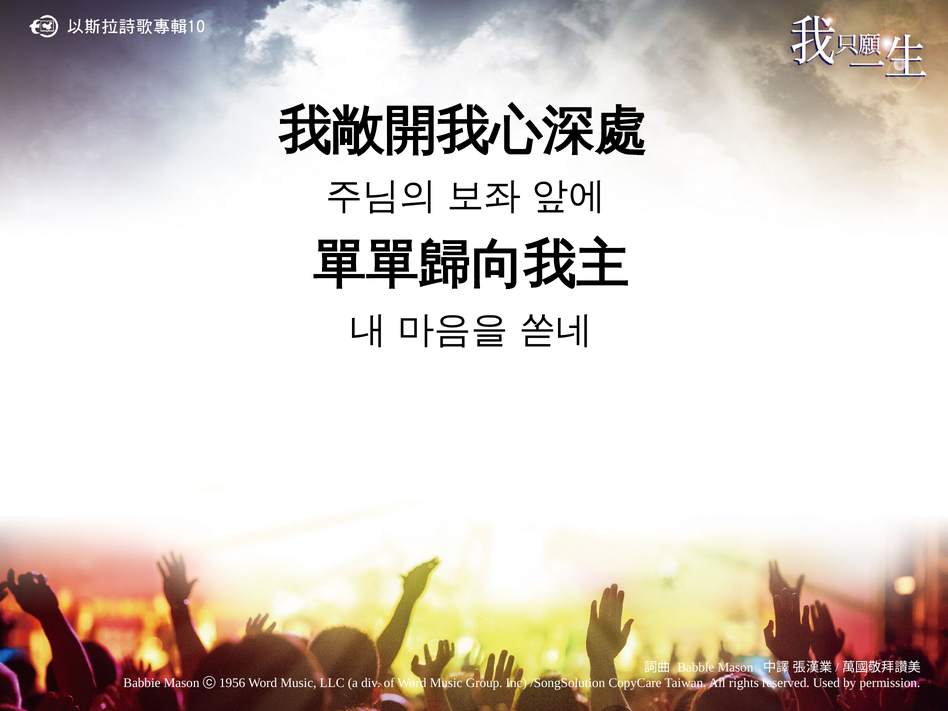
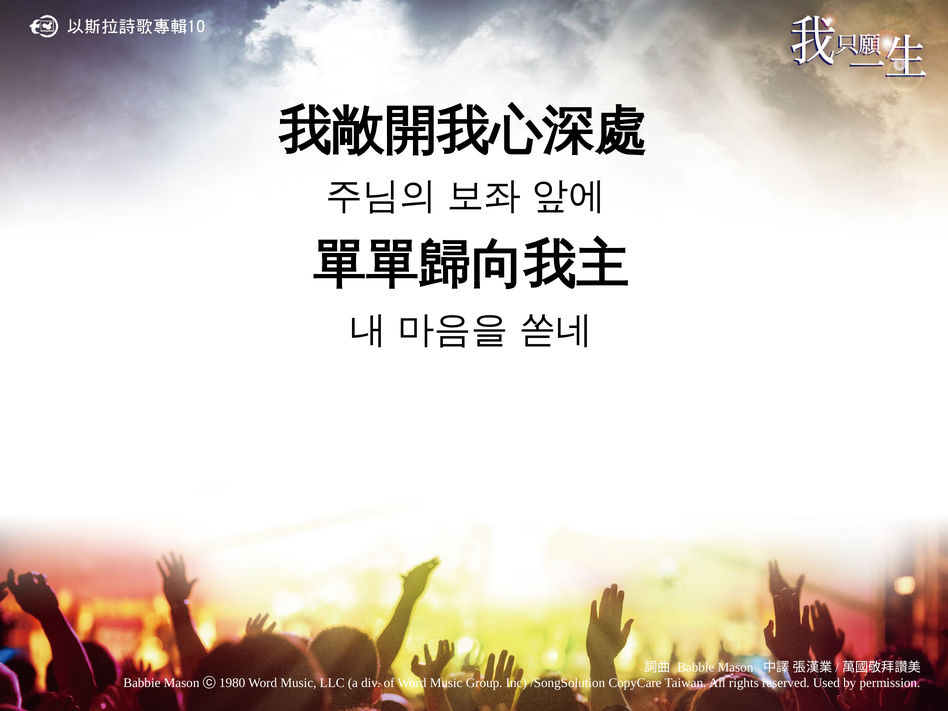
1956: 1956 -> 1980
